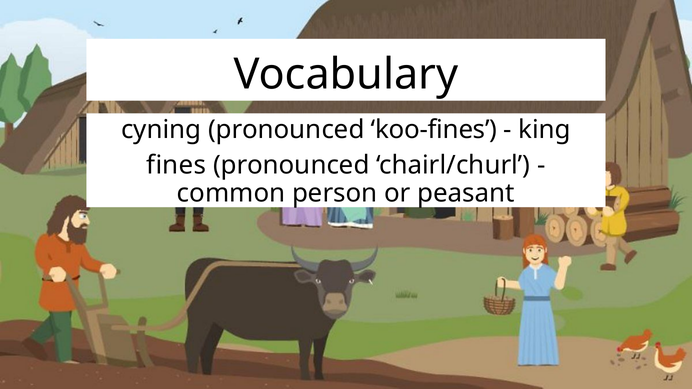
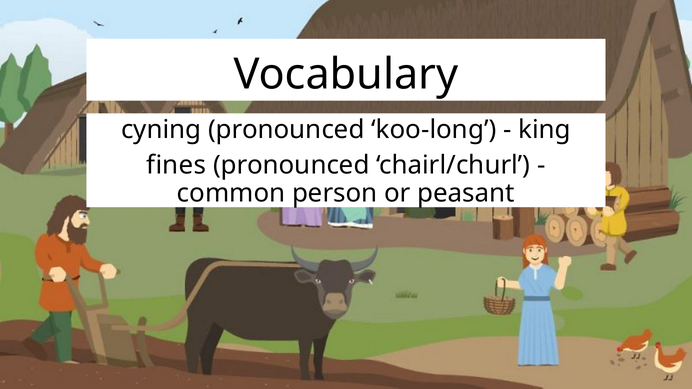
koo-fines: koo-fines -> koo-long
